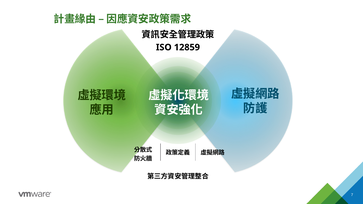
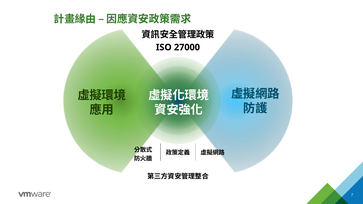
12859: 12859 -> 27000
